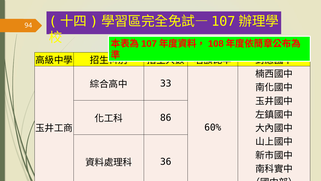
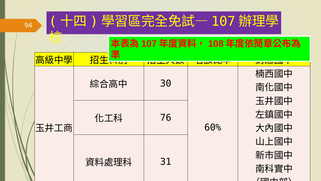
33: 33 -> 30
86: 86 -> 76
36: 36 -> 31
